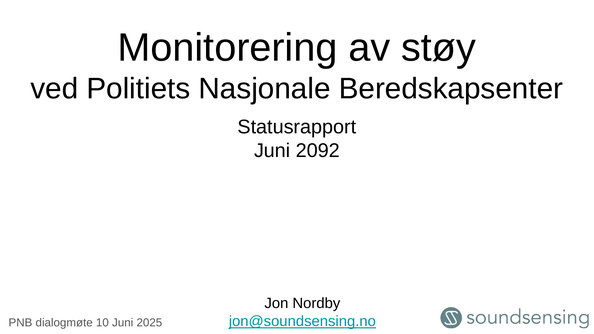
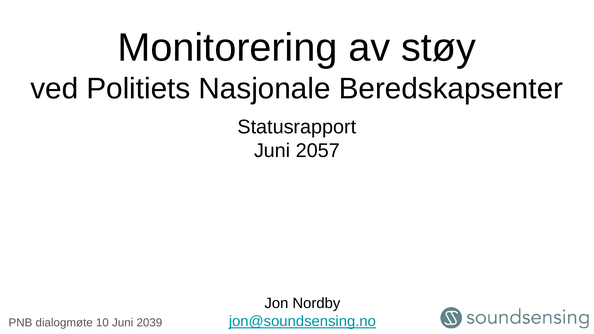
2092: 2092 -> 2057
2025: 2025 -> 2039
